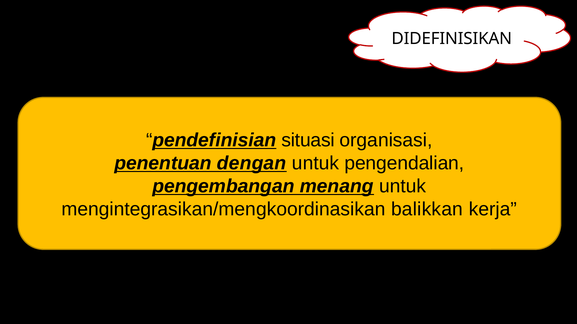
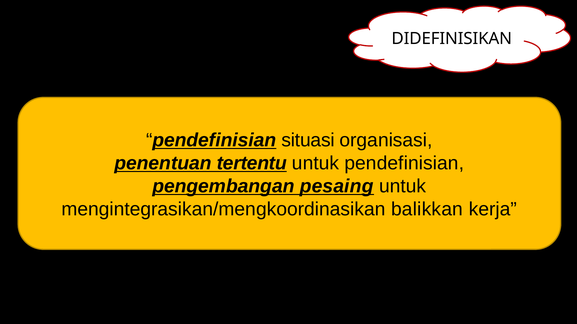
dengan: dengan -> tertentu
untuk pengendalian: pengendalian -> pendefinisian
menang: menang -> pesaing
